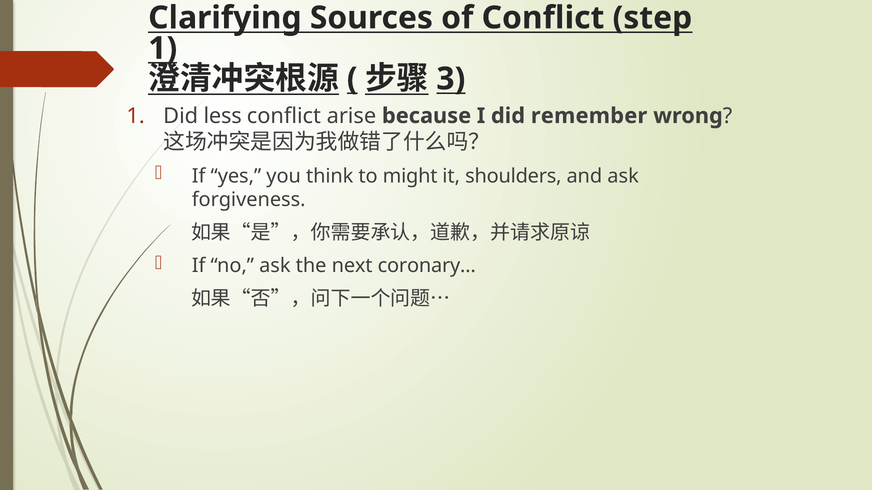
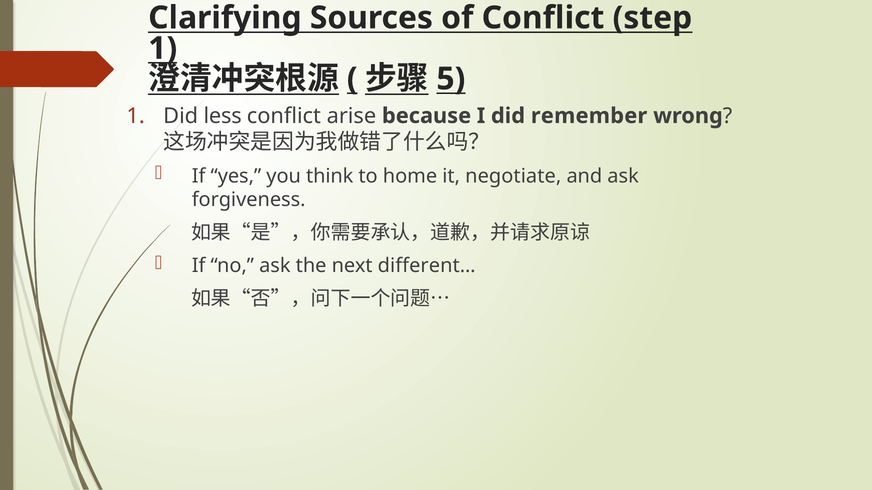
3: 3 -> 5
might: might -> home
shoulders: shoulders -> negotiate
coronary…: coronary… -> different…
